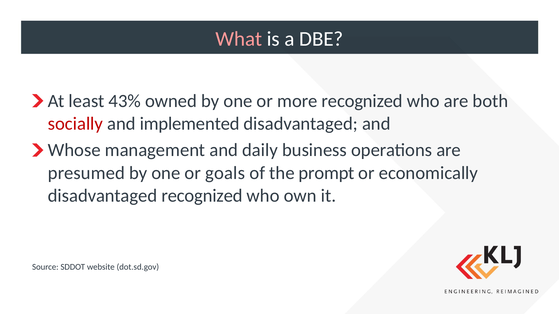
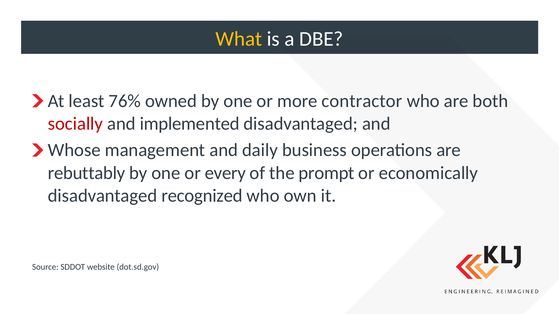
What colour: pink -> yellow
43%: 43% -> 76%
more recognized: recognized -> contractor
presumed: presumed -> rebuttably
goals: goals -> every
